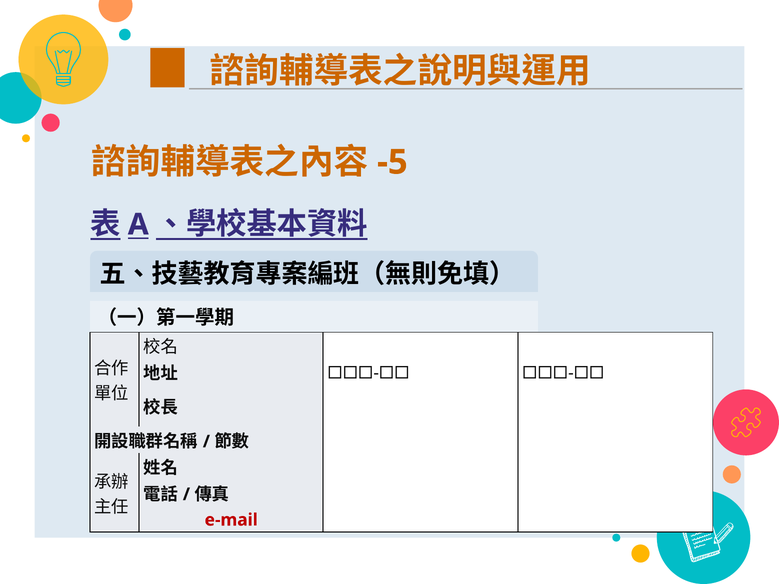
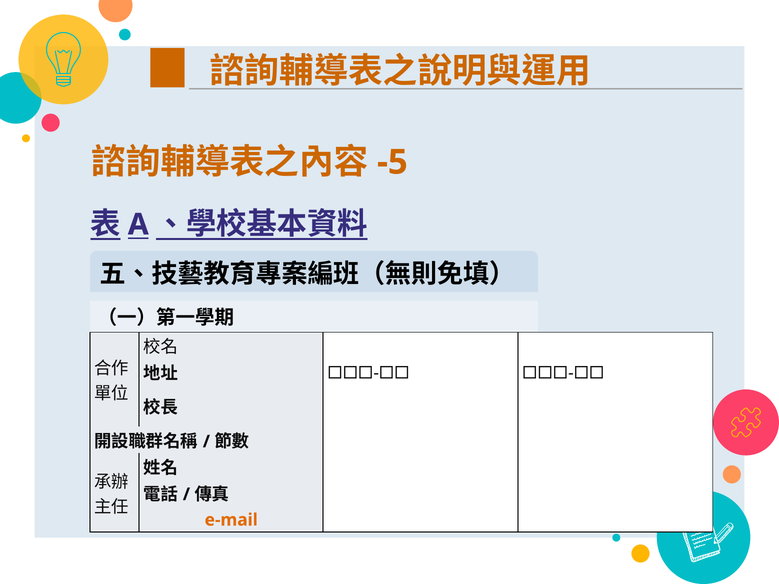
e-mail colour: red -> orange
